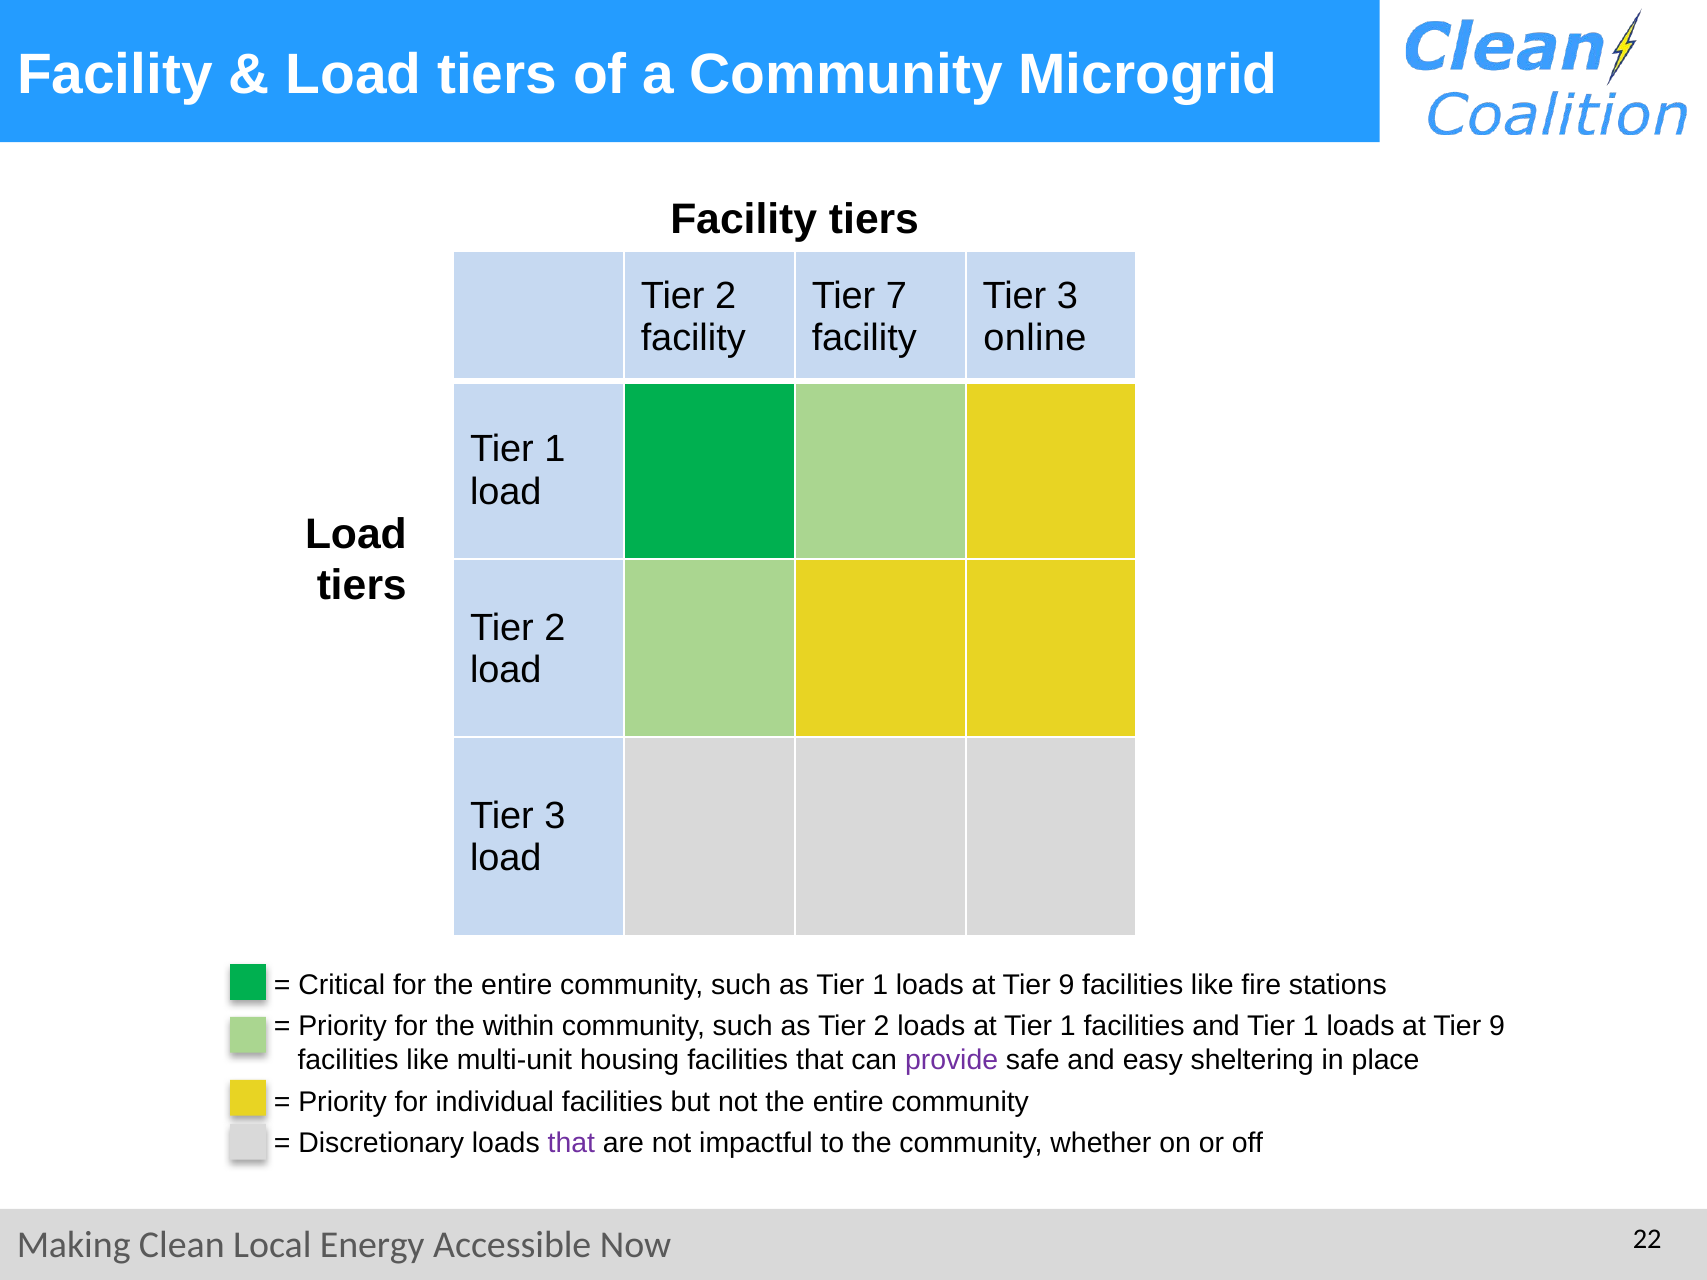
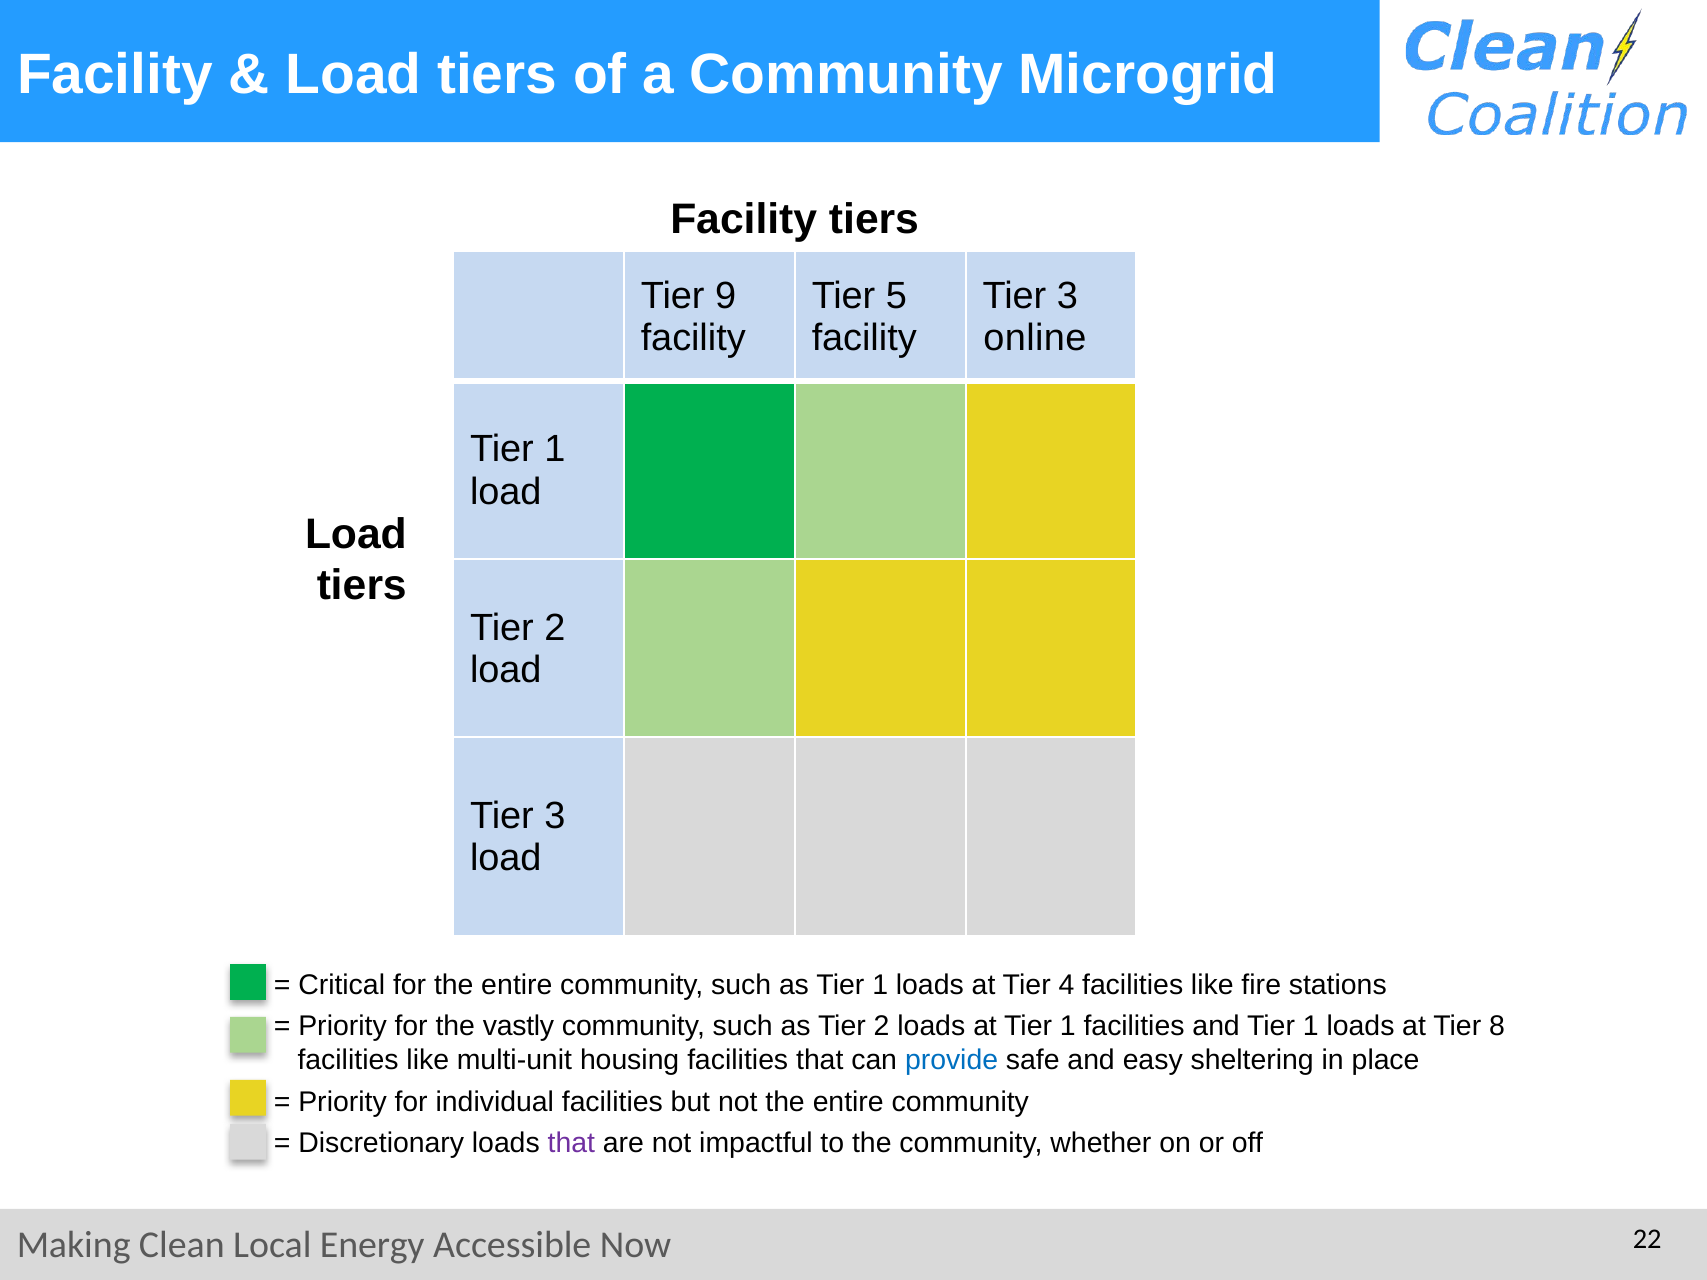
2 at (726, 296): 2 -> 9
7: 7 -> 5
9 at (1067, 985): 9 -> 4
within: within -> vastly
9 at (1497, 1026): 9 -> 8
provide colour: purple -> blue
